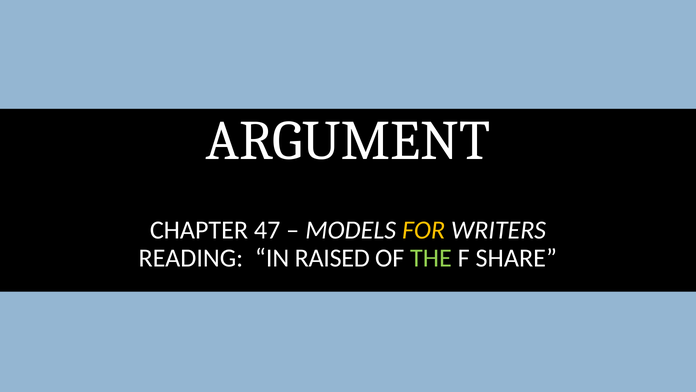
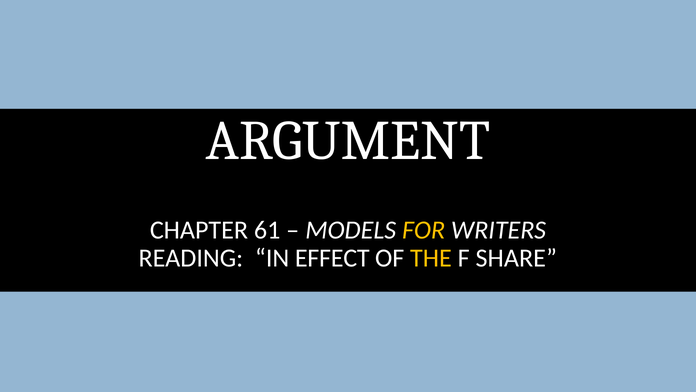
47: 47 -> 61
RAISED: RAISED -> EFFECT
THE colour: light green -> yellow
